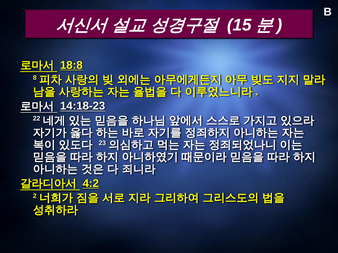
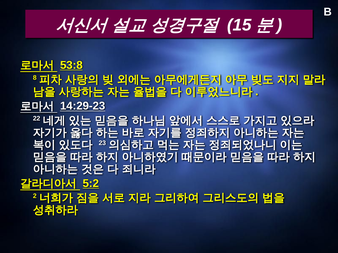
18:8: 18:8 -> 53:8
14:18-23: 14:18-23 -> 14:29-23
4:2: 4:2 -> 5:2
